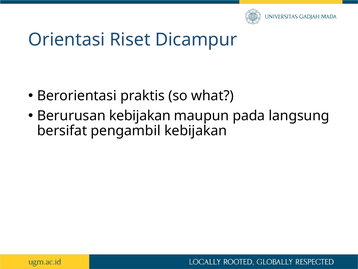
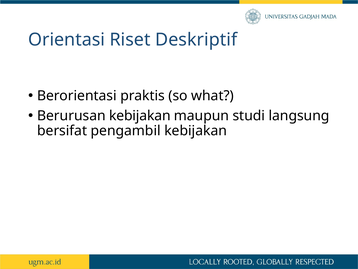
Dicampur: Dicampur -> Deskriptif
pada: pada -> studi
